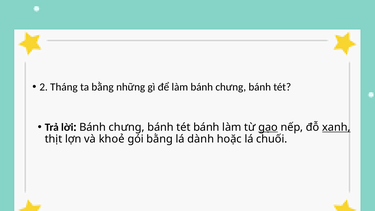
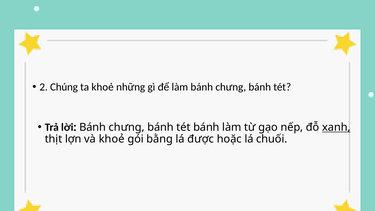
Tháng: Tháng -> Chúng
ta bằng: bằng -> khoẻ
gạo underline: present -> none
dành: dành -> được
